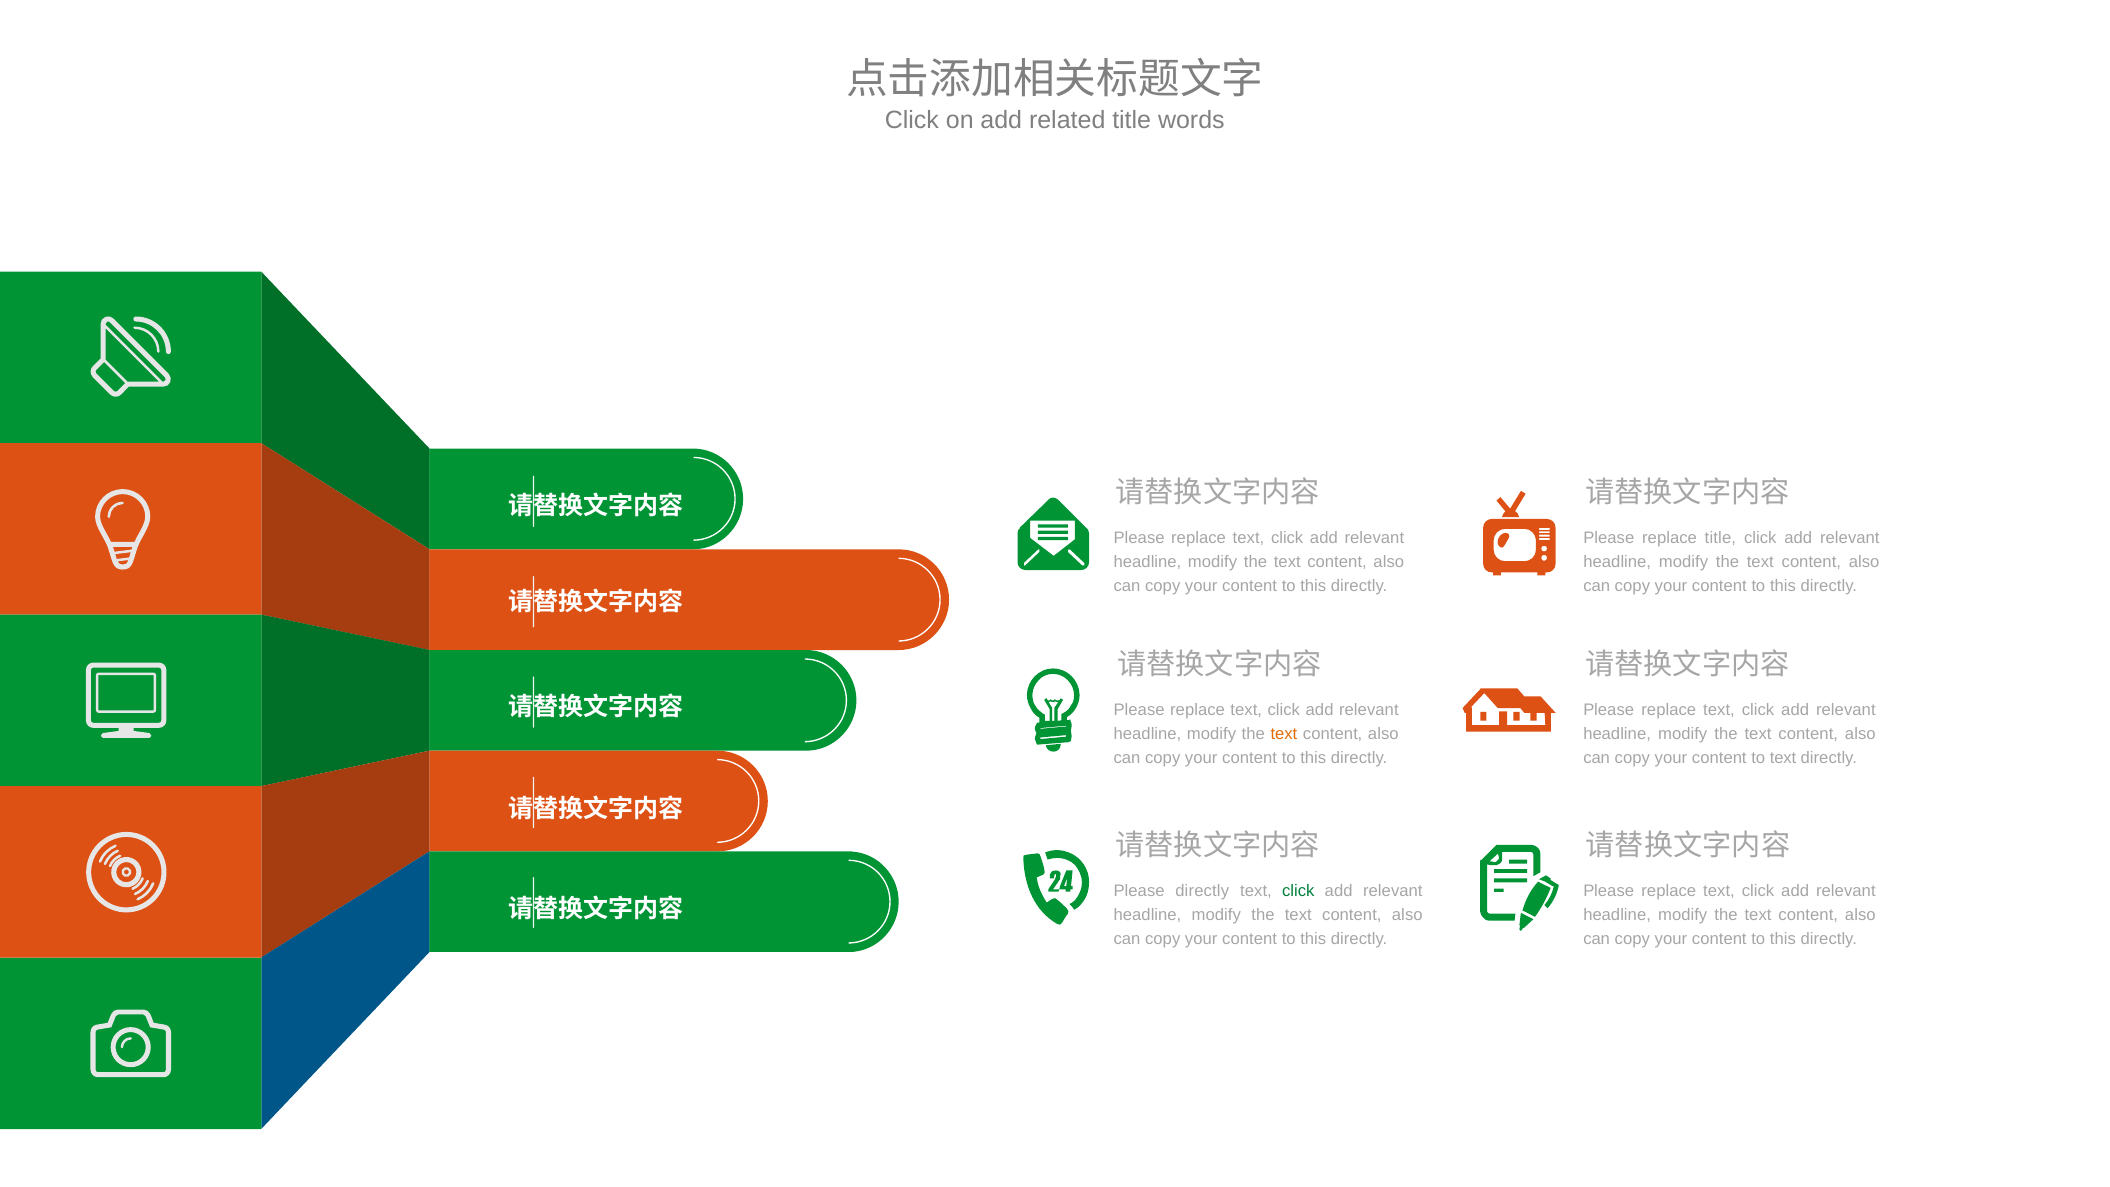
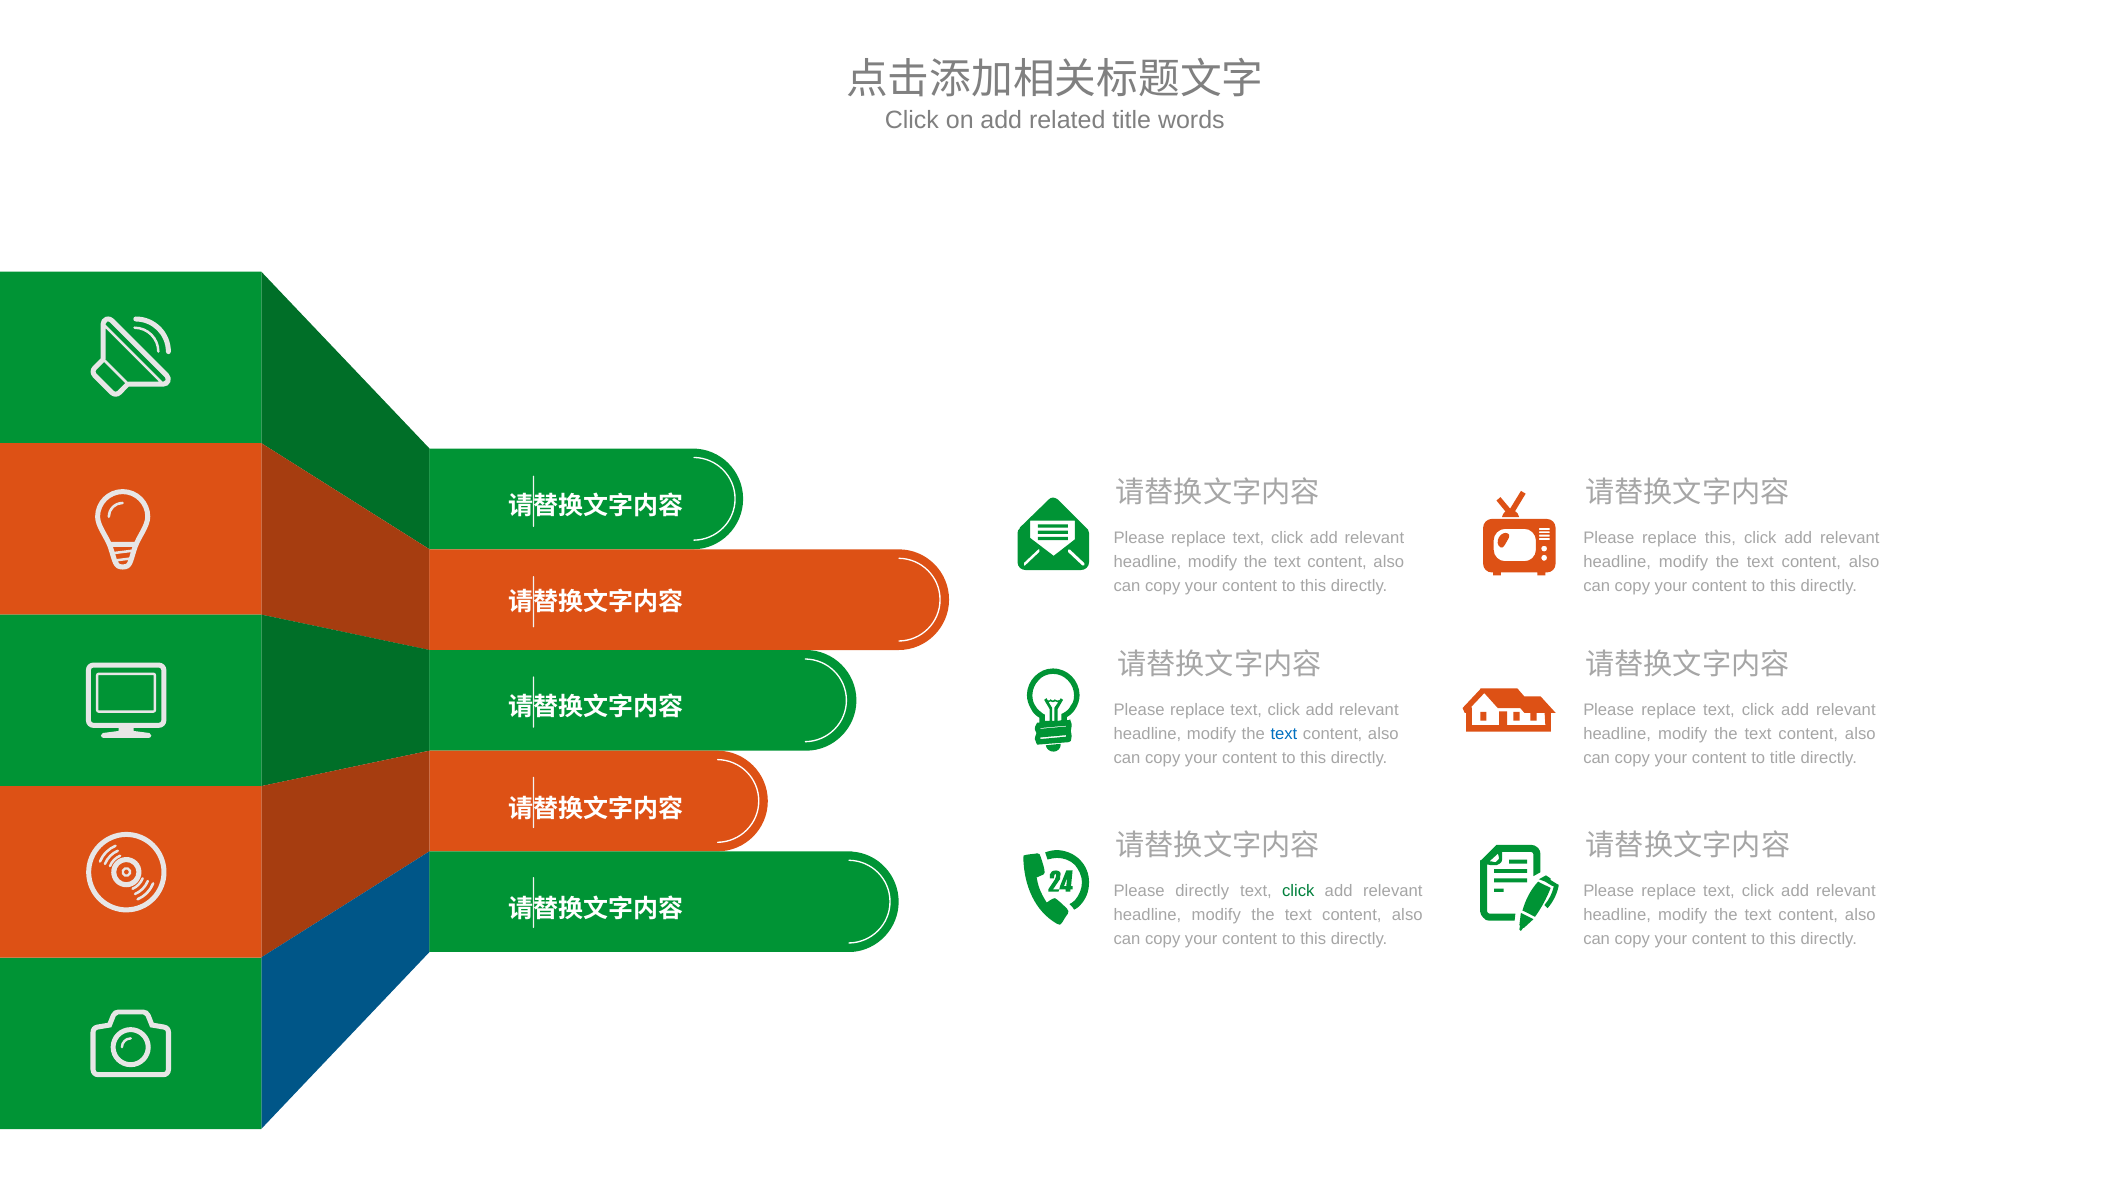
replace title: title -> this
text at (1284, 734) colour: orange -> blue
to text: text -> title
